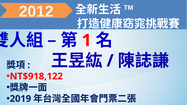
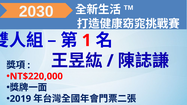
2012: 2012 -> 2030
NT$918,122: NT$918,122 -> NT$220,000
